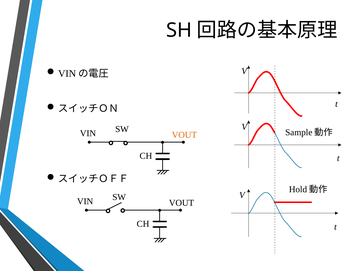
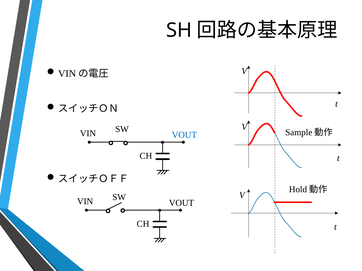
VOUT at (184, 135) colour: orange -> blue
